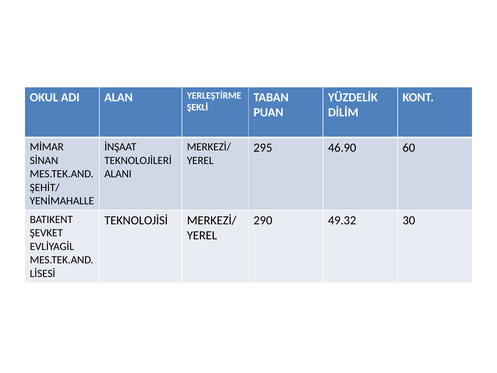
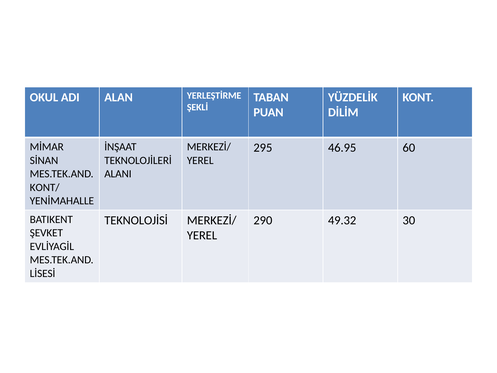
46.90: 46.90 -> 46.95
ŞEHİT/: ŞEHİT/ -> KONT/
